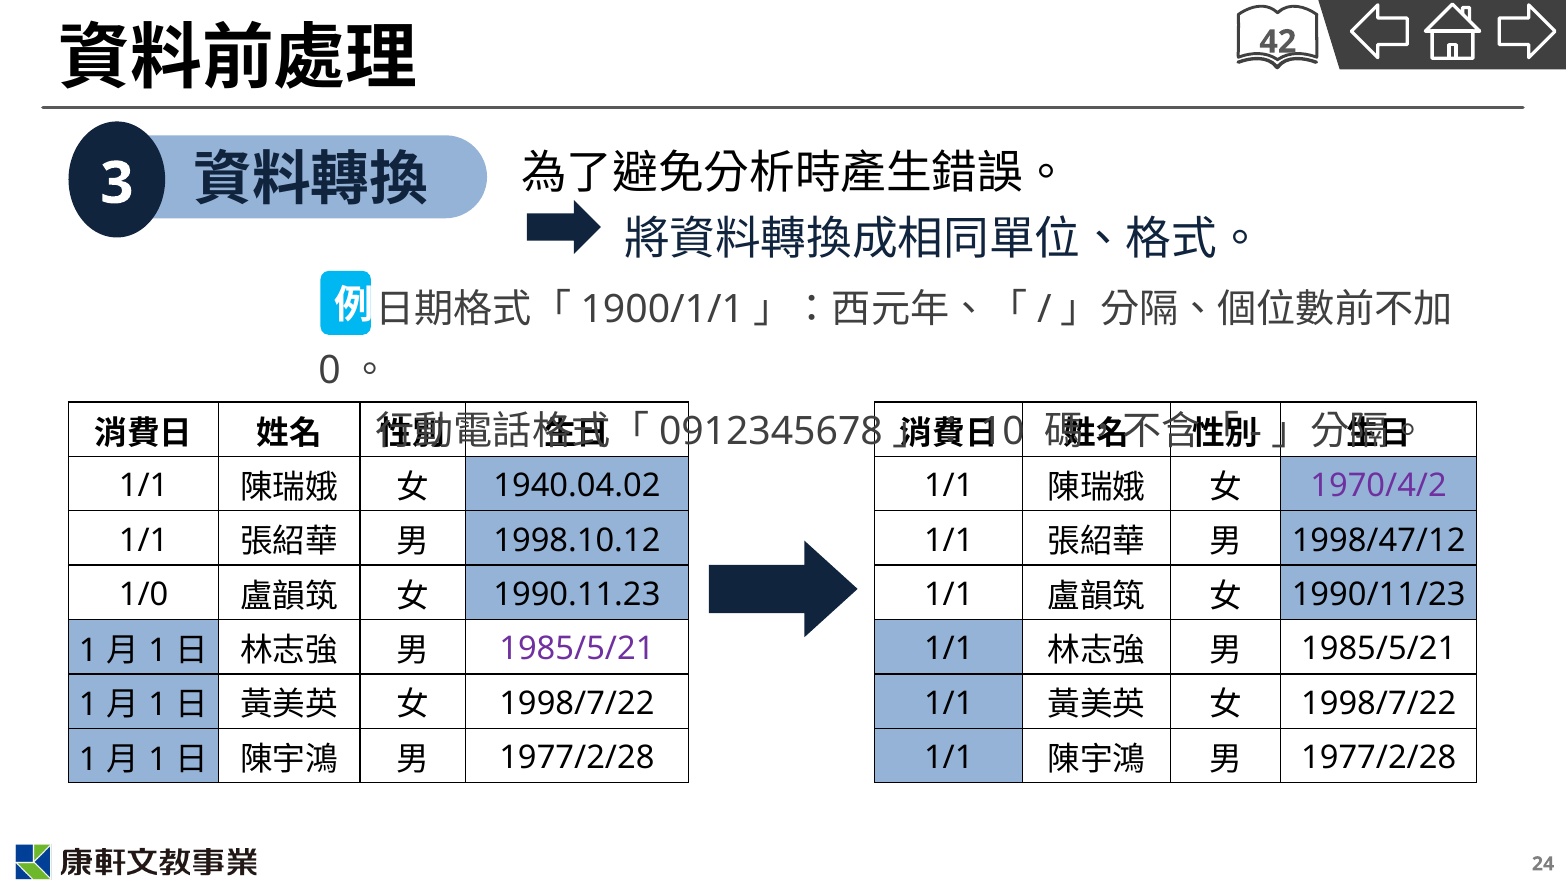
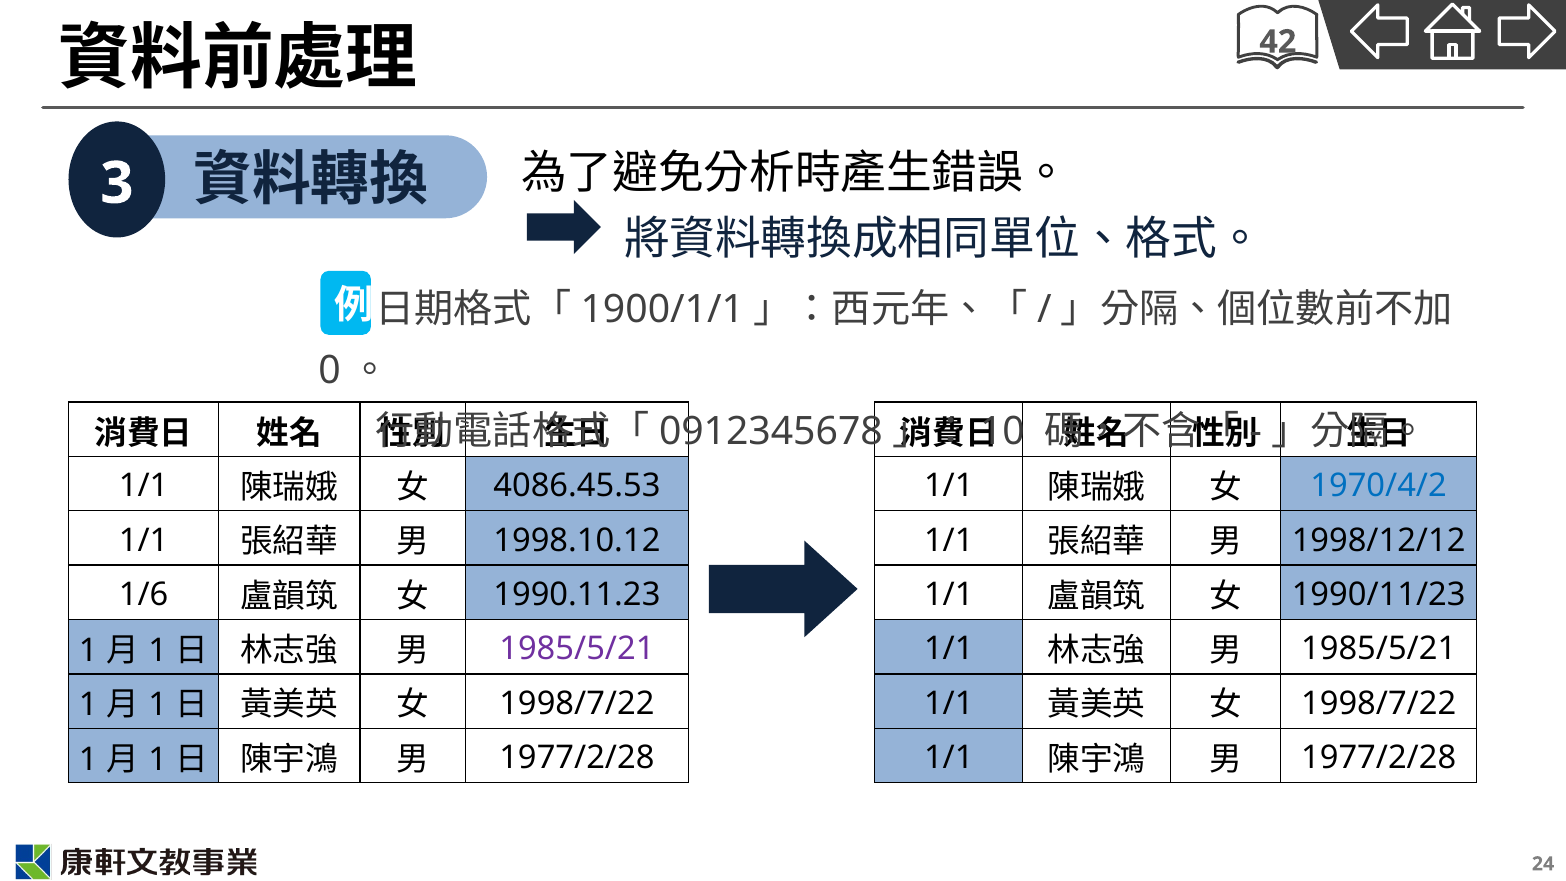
1940.04.02: 1940.04.02 -> 4086.45.53
1970/4/2 colour: purple -> blue
1998/47/12: 1998/47/12 -> 1998/12/12
1/0: 1/0 -> 1/6
